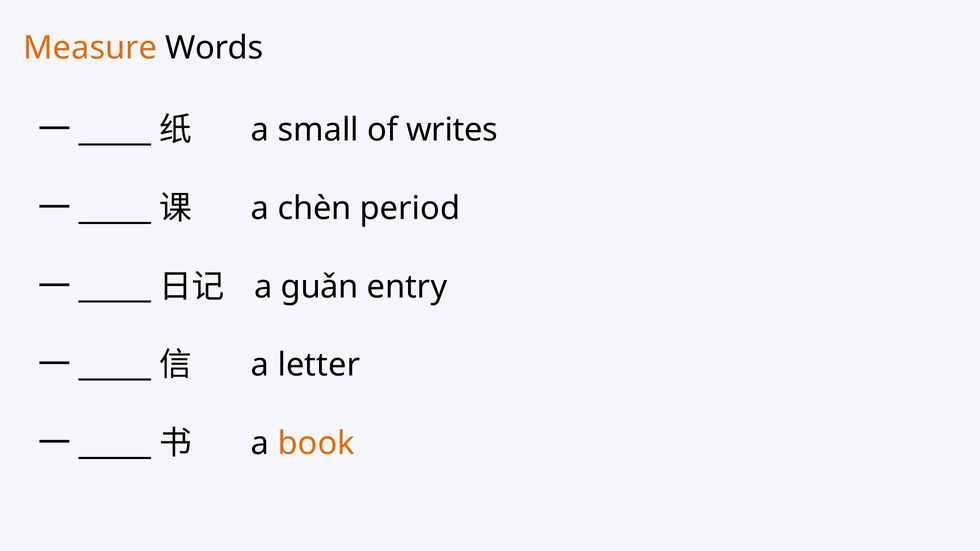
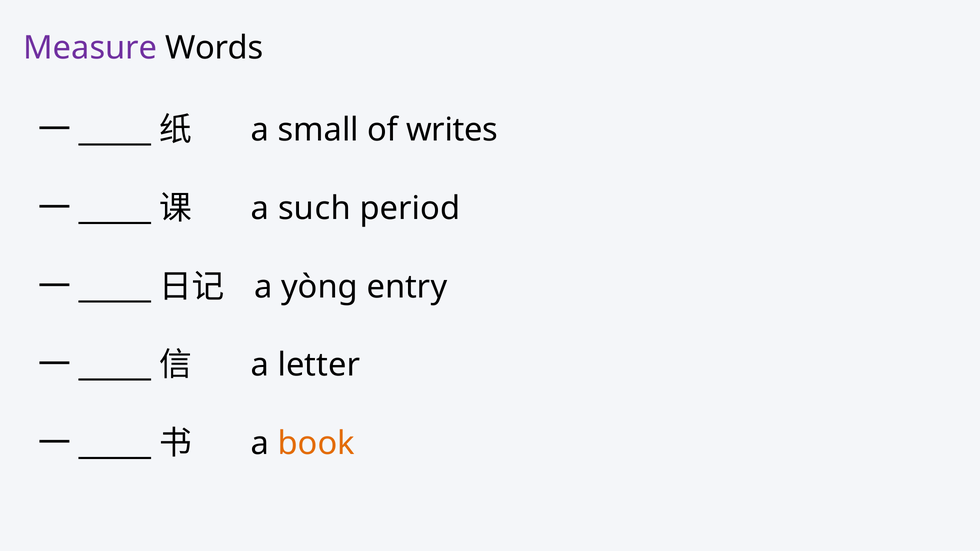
Measure colour: orange -> purple
chèn: chèn -> such
guǎn: guǎn -> yòng
